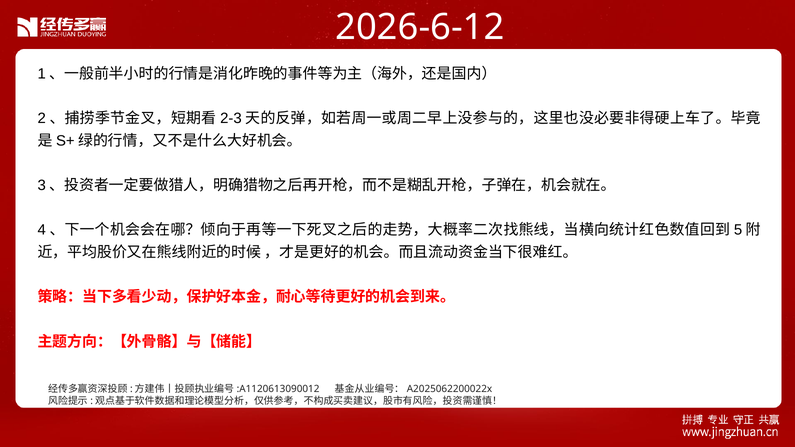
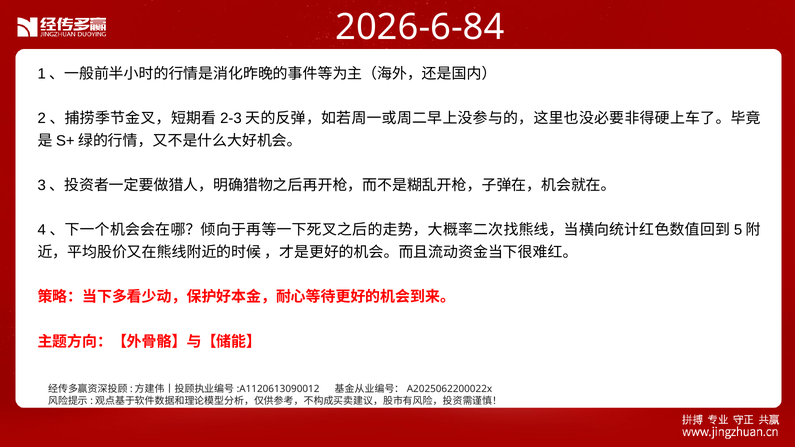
2026-6-12: 2026-6-12 -> 2026-6-84
